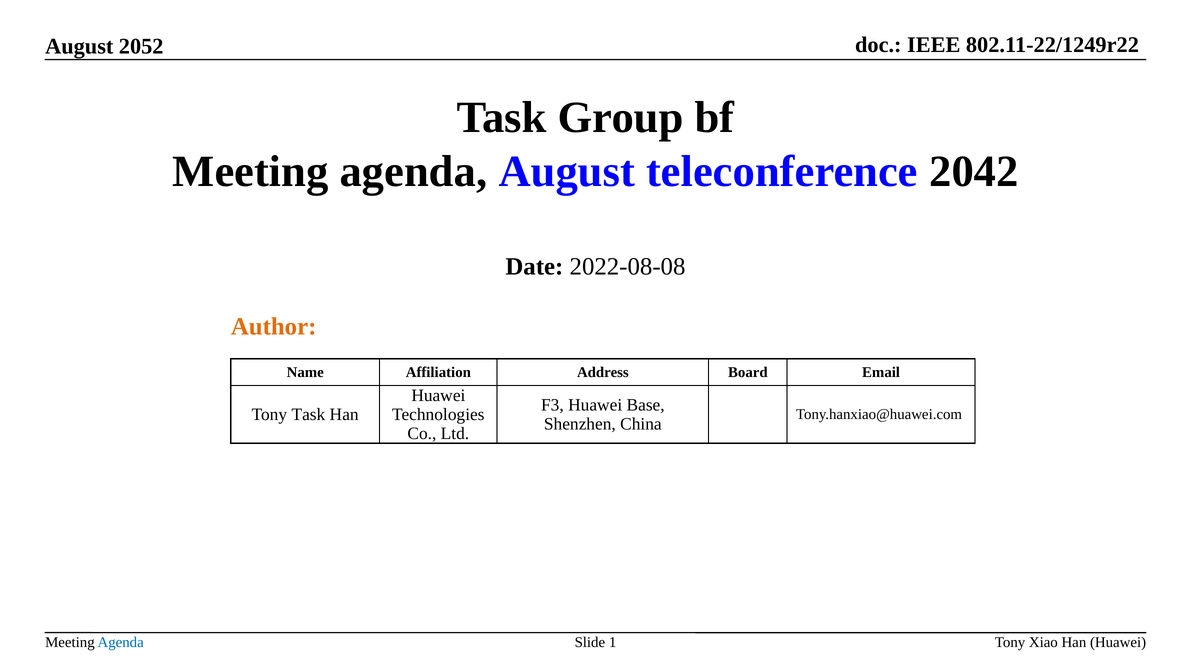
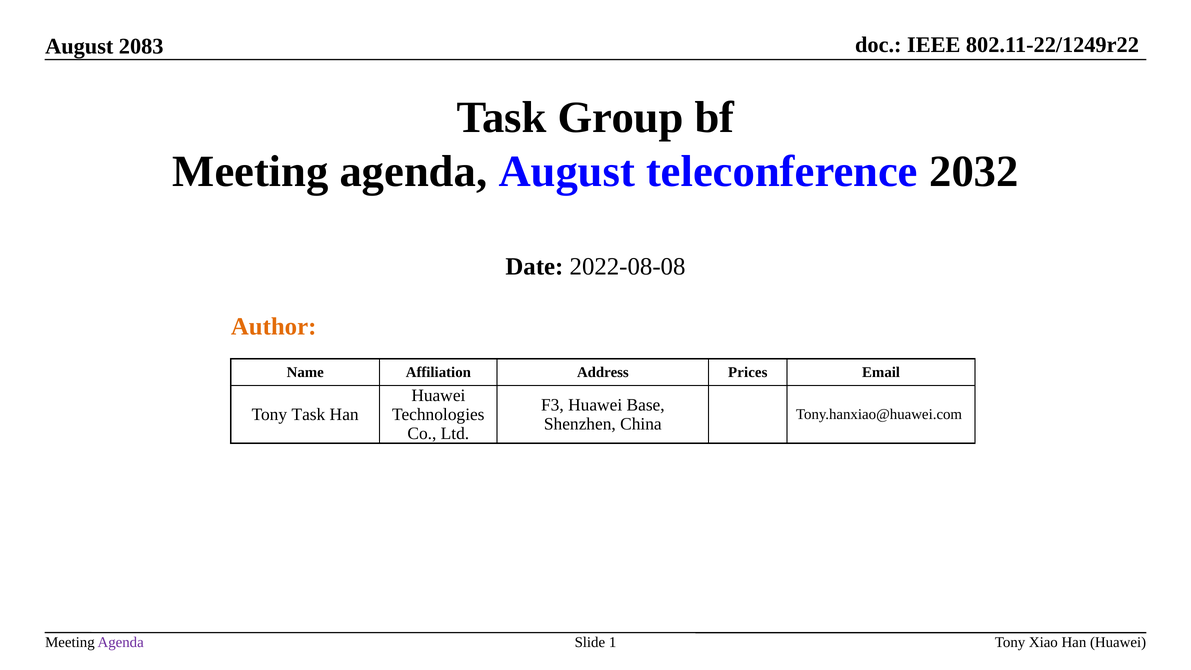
2052: 2052 -> 2083
2042: 2042 -> 2032
Board: Board -> Prices
Agenda at (121, 642) colour: blue -> purple
